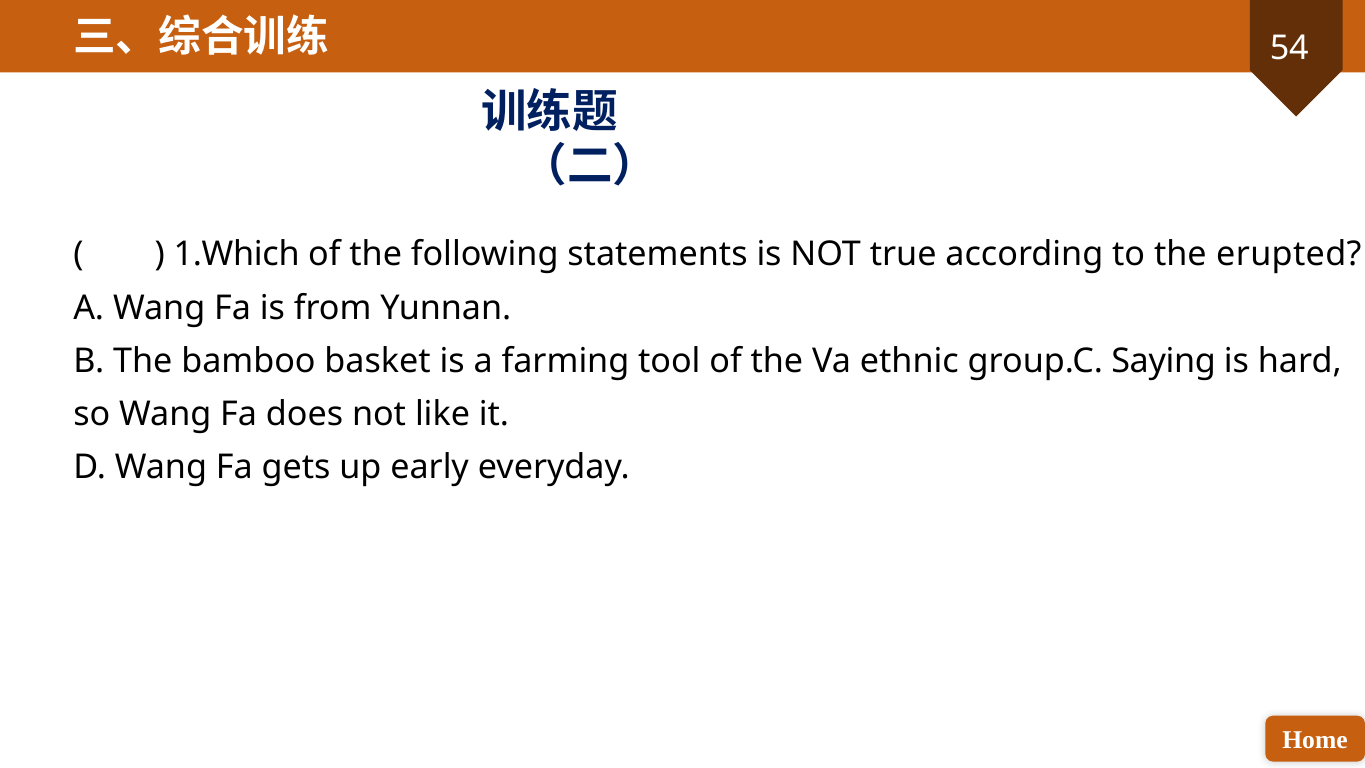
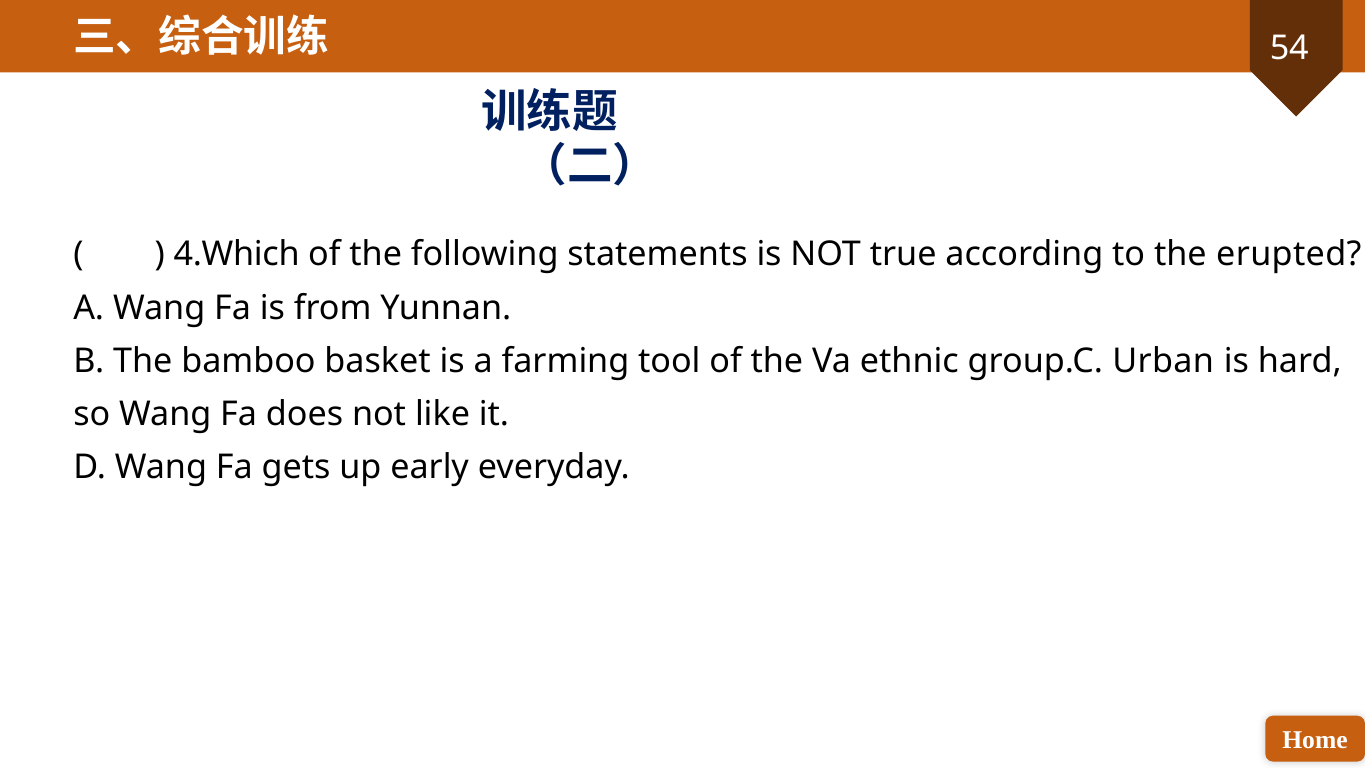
1.Which: 1.Which -> 4.Which
Saying: Saying -> Urban
